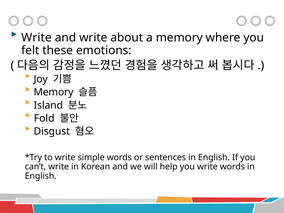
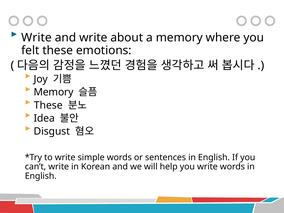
Island at (48, 105): Island -> These
Fold: Fold -> Idea
